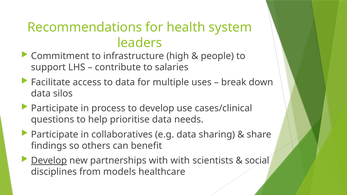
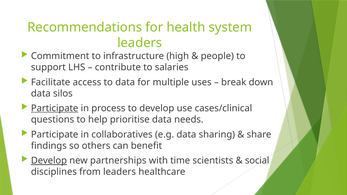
Participate at (55, 108) underline: none -> present
with with: with -> time
from models: models -> leaders
